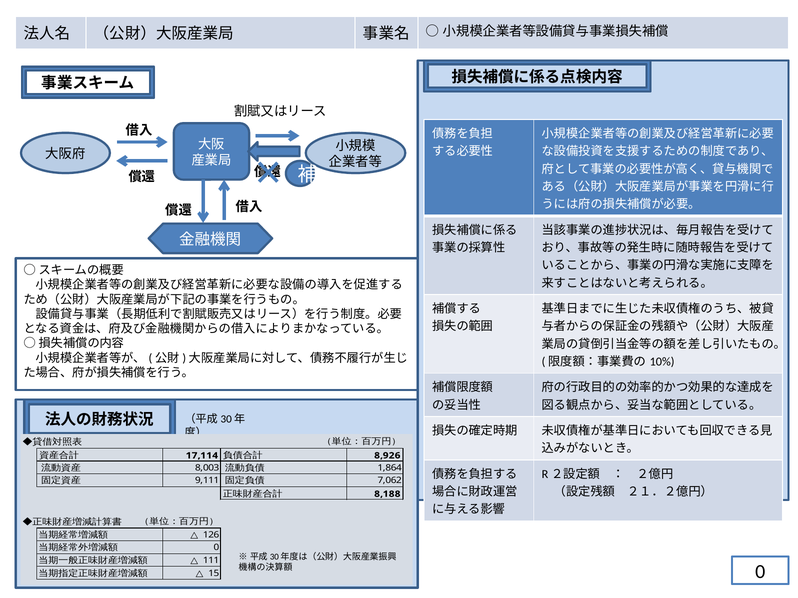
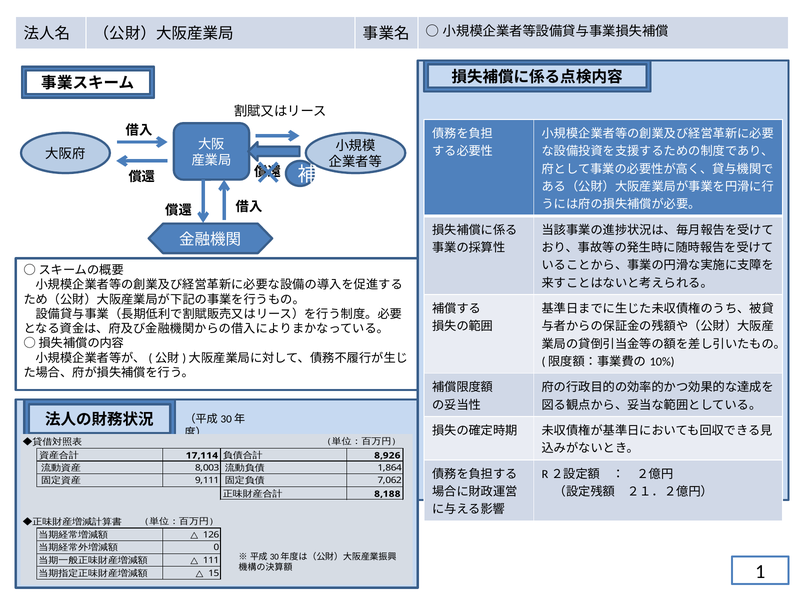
0 at (760, 572): 0 -> 1
